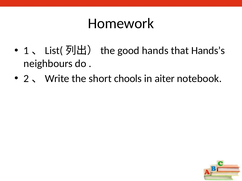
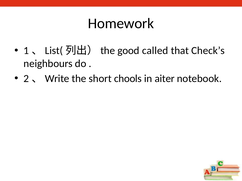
hands: hands -> called
Hands’s: Hands’s -> Check’s
